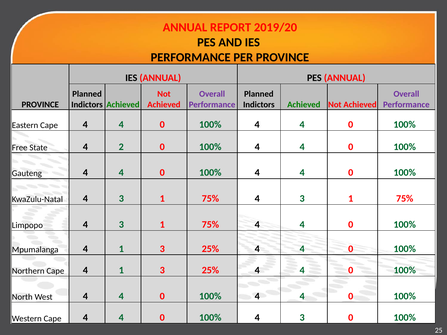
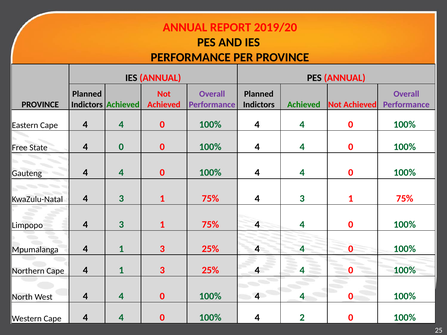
State 4 2: 2 -> 0
100% 4 3: 3 -> 2
